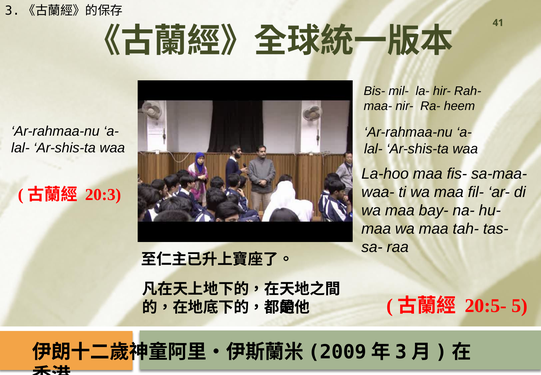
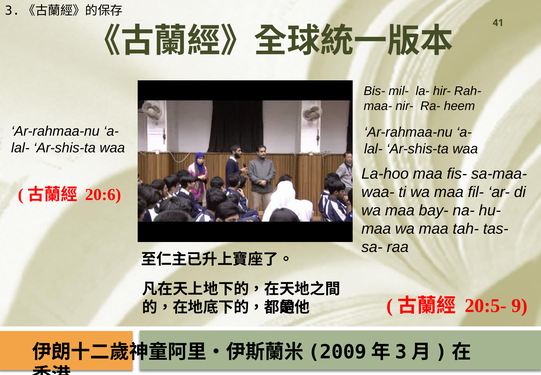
20:3: 20:3 -> 20:6
5: 5 -> 9
